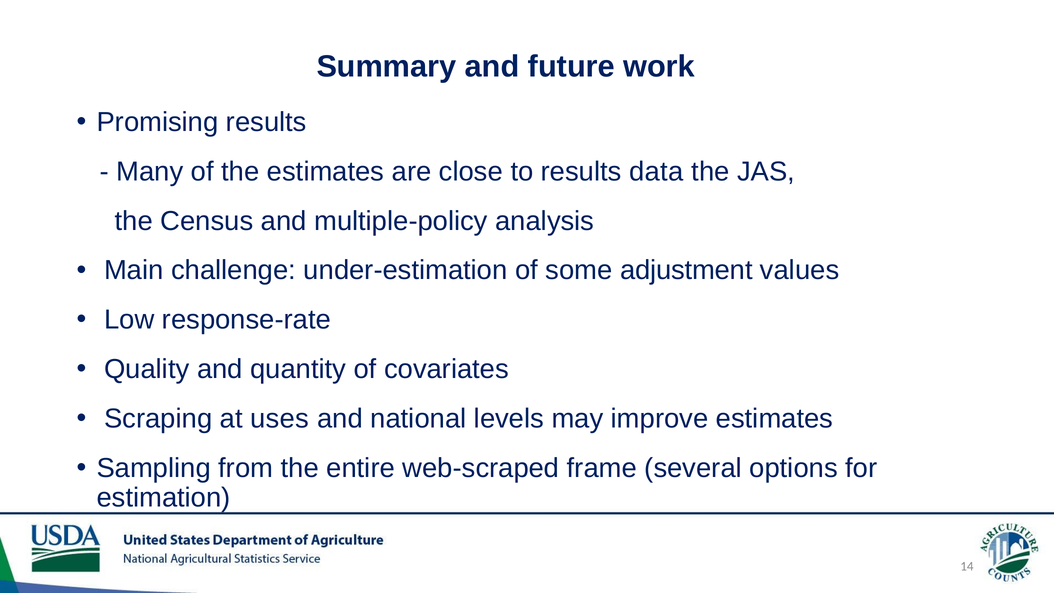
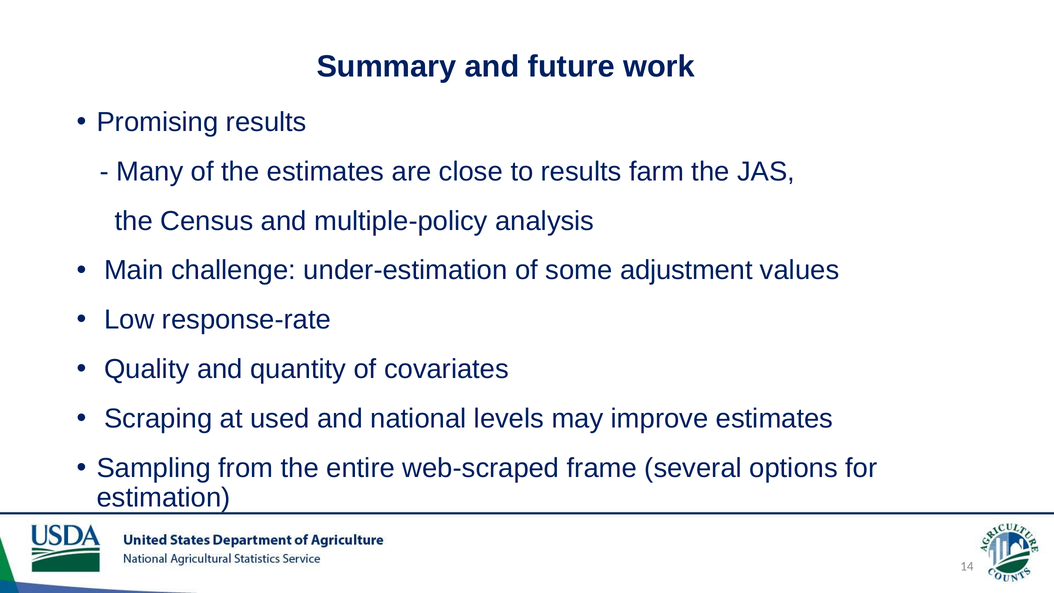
data: data -> farm
uses: uses -> used
